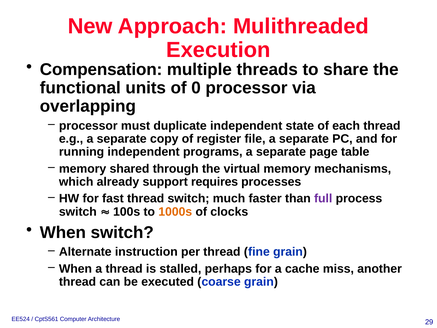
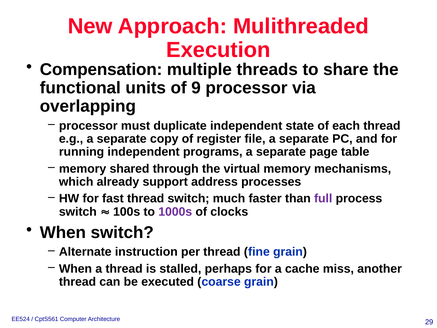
0: 0 -> 9
requires: requires -> address
1000s colour: orange -> purple
